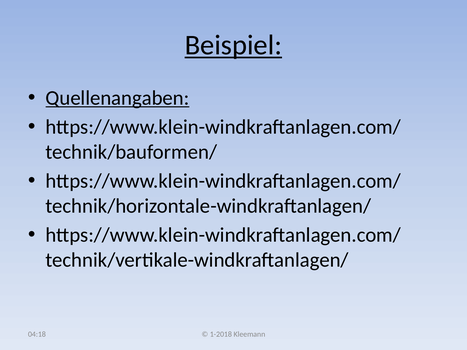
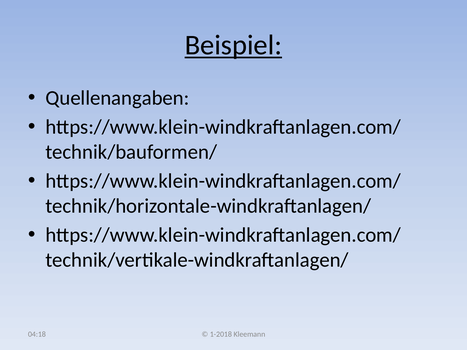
Quellenangaben underline: present -> none
